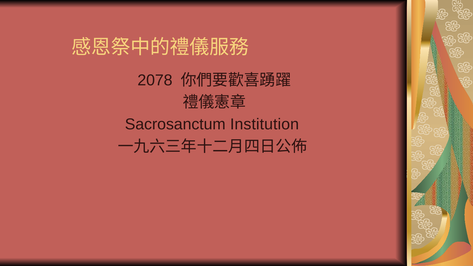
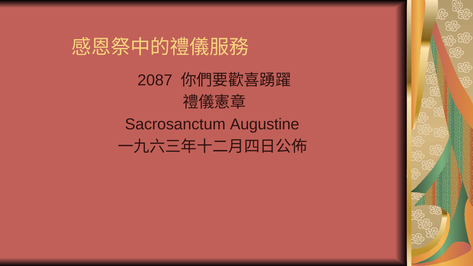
2078: 2078 -> 2087
Institution: Institution -> Augustine
